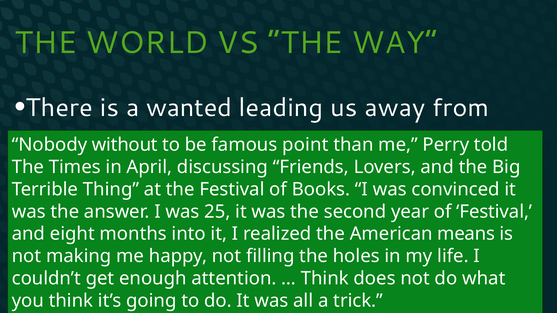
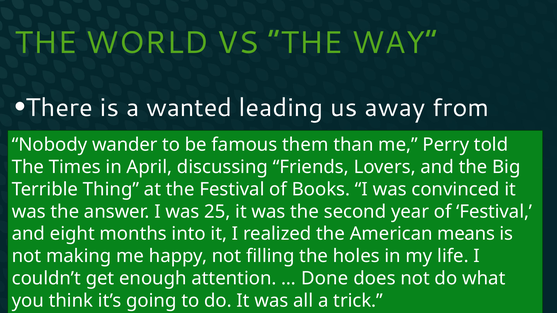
without: without -> wander
point: point -> them
Think at (325, 279): Think -> Done
